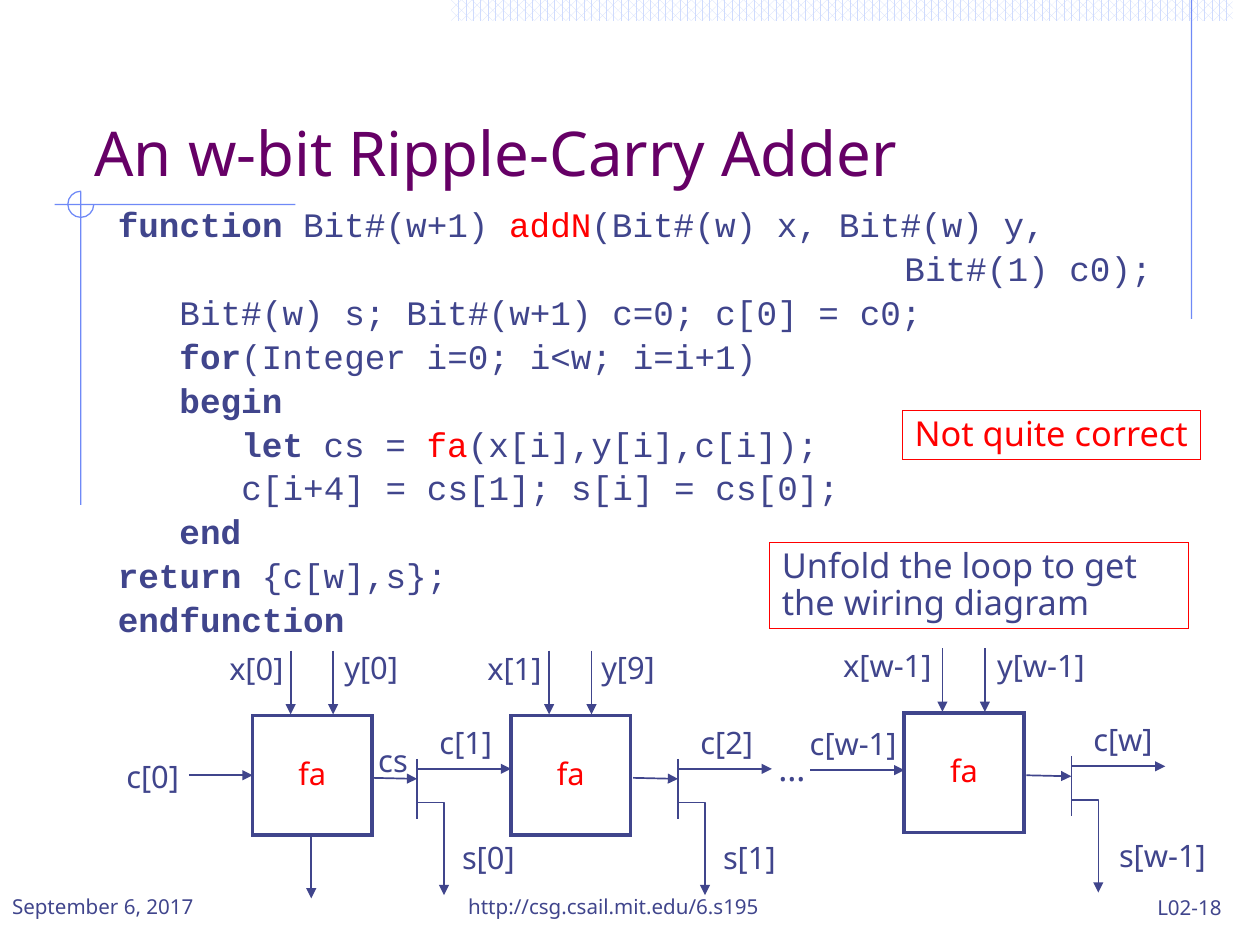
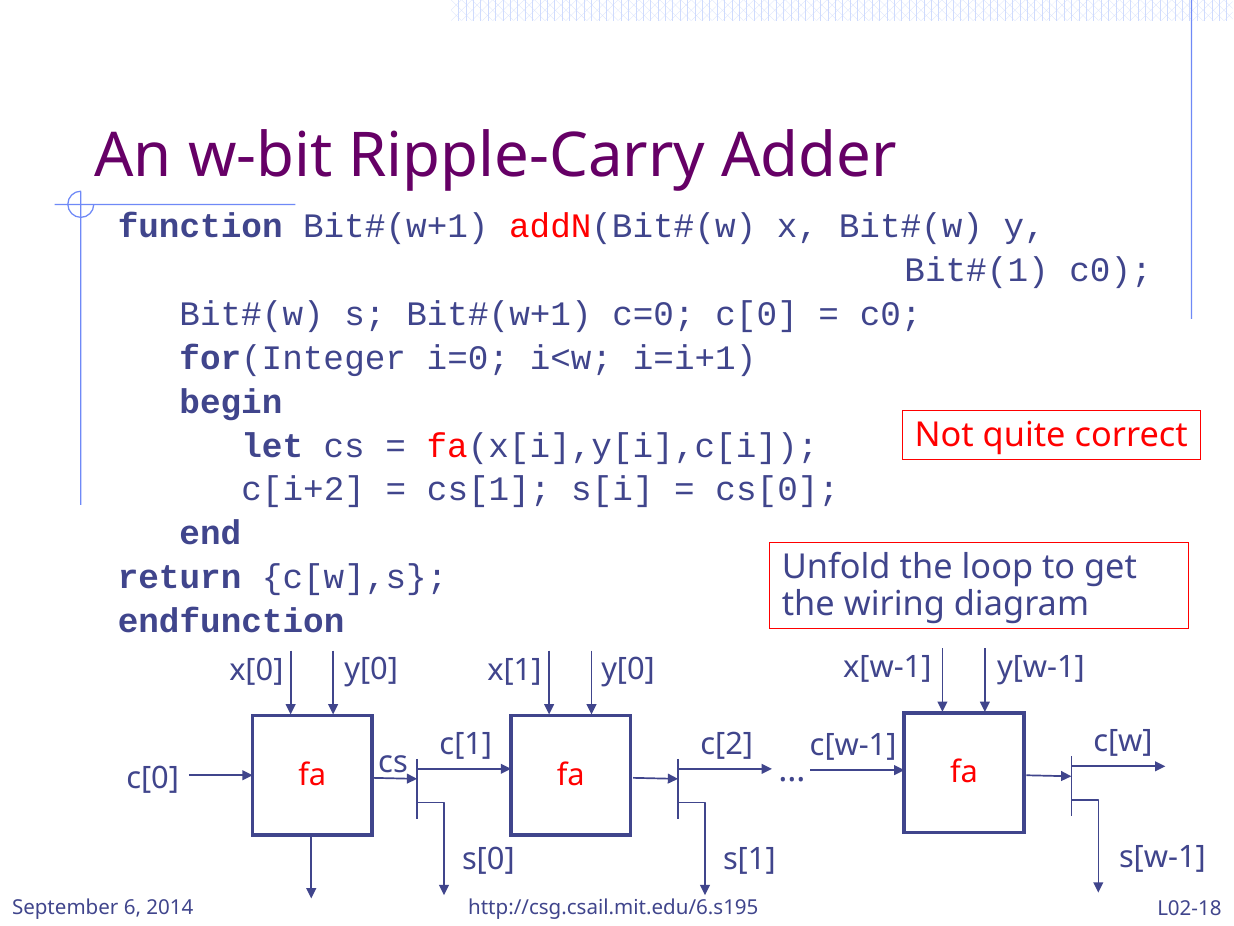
c[i+4: c[i+4 -> c[i+2
x[1 y[9: y[9 -> y[0
2017: 2017 -> 2014
